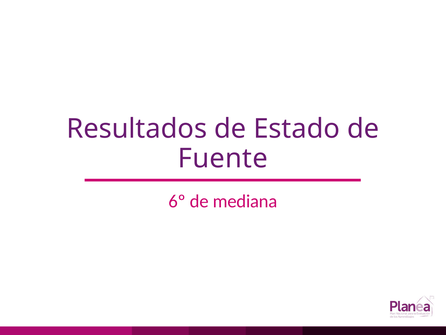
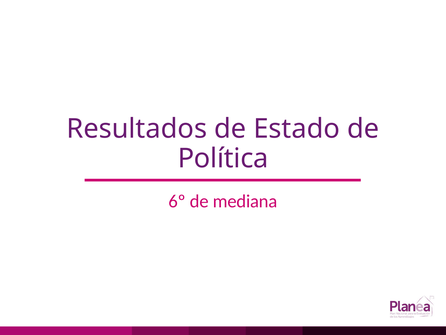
Fuente: Fuente -> Política
